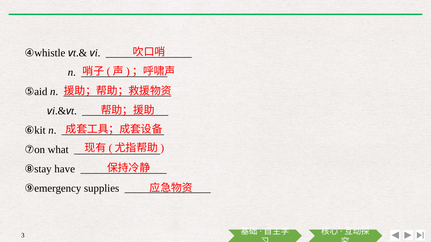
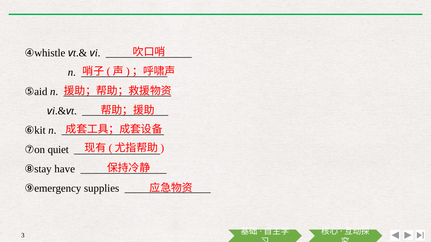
what: what -> quiet
